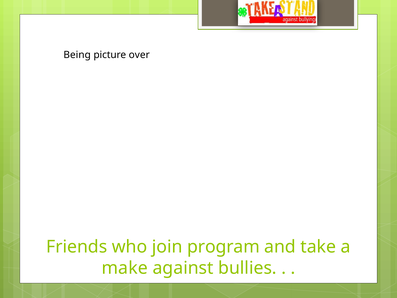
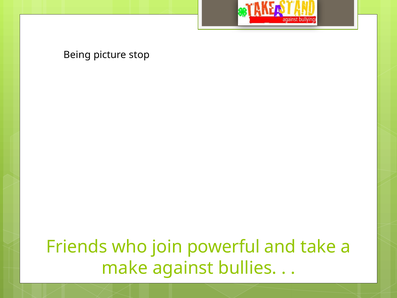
over: over -> stop
program: program -> powerful
